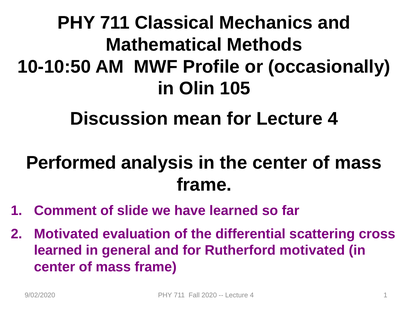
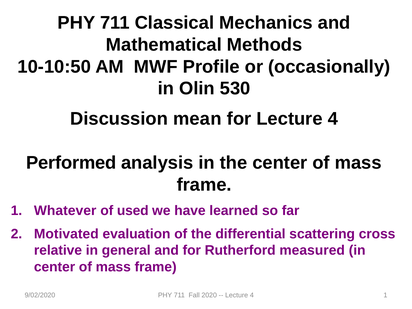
105: 105 -> 530
Comment: Comment -> Whatever
slide: slide -> used
learned at (58, 250): learned -> relative
Rutherford motivated: motivated -> measured
